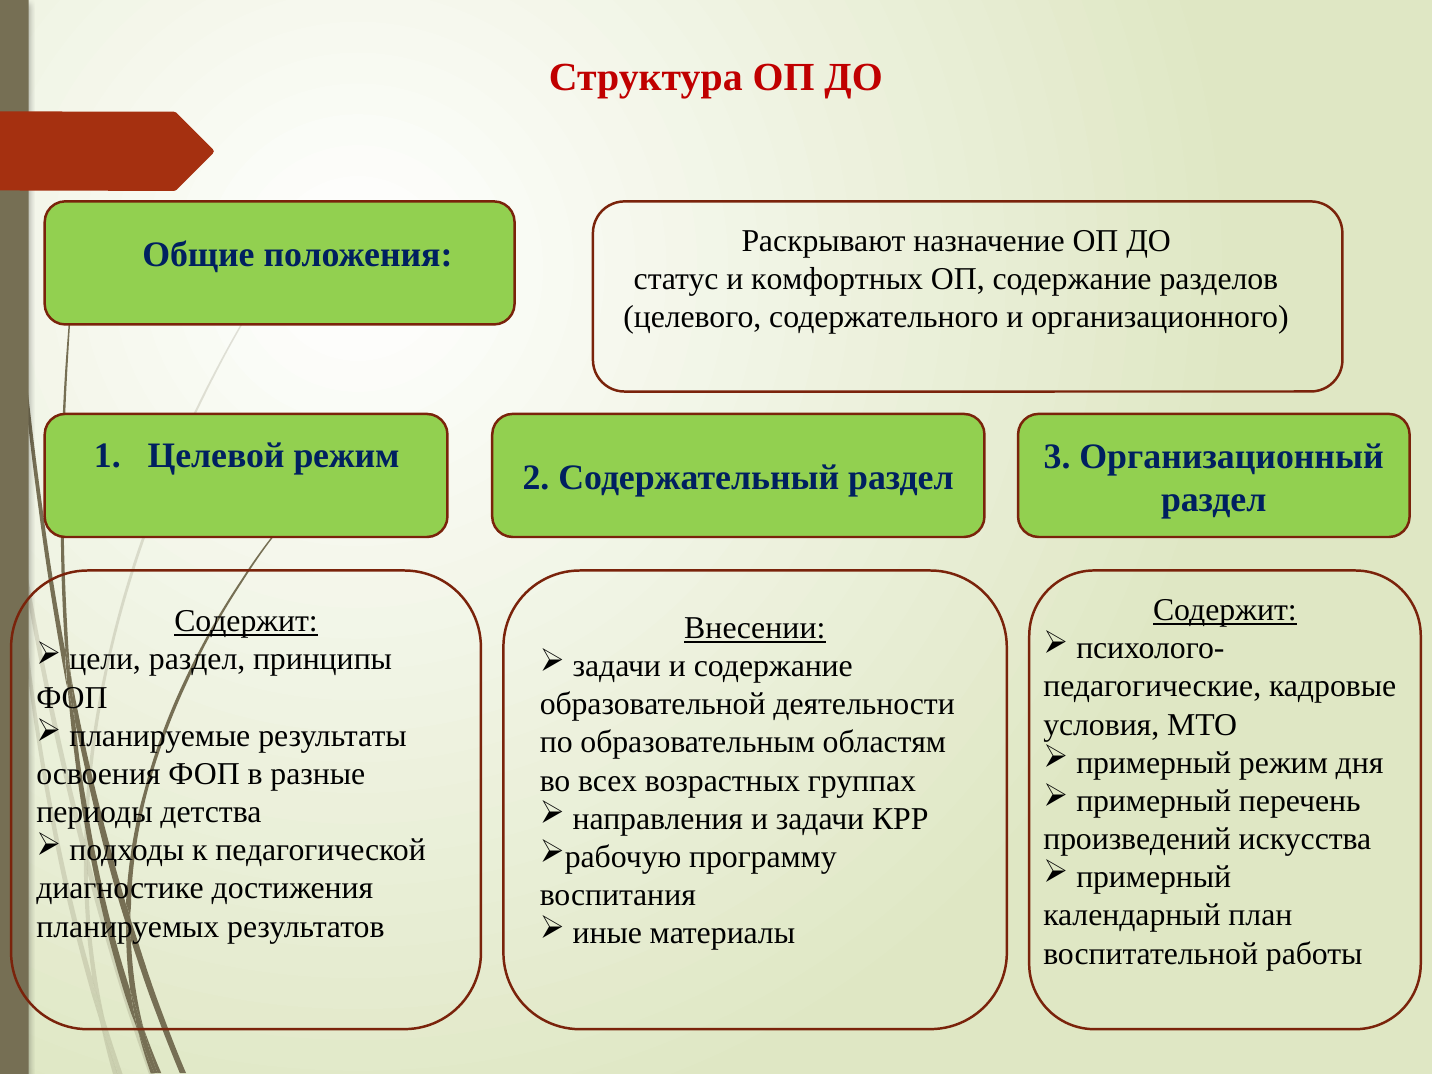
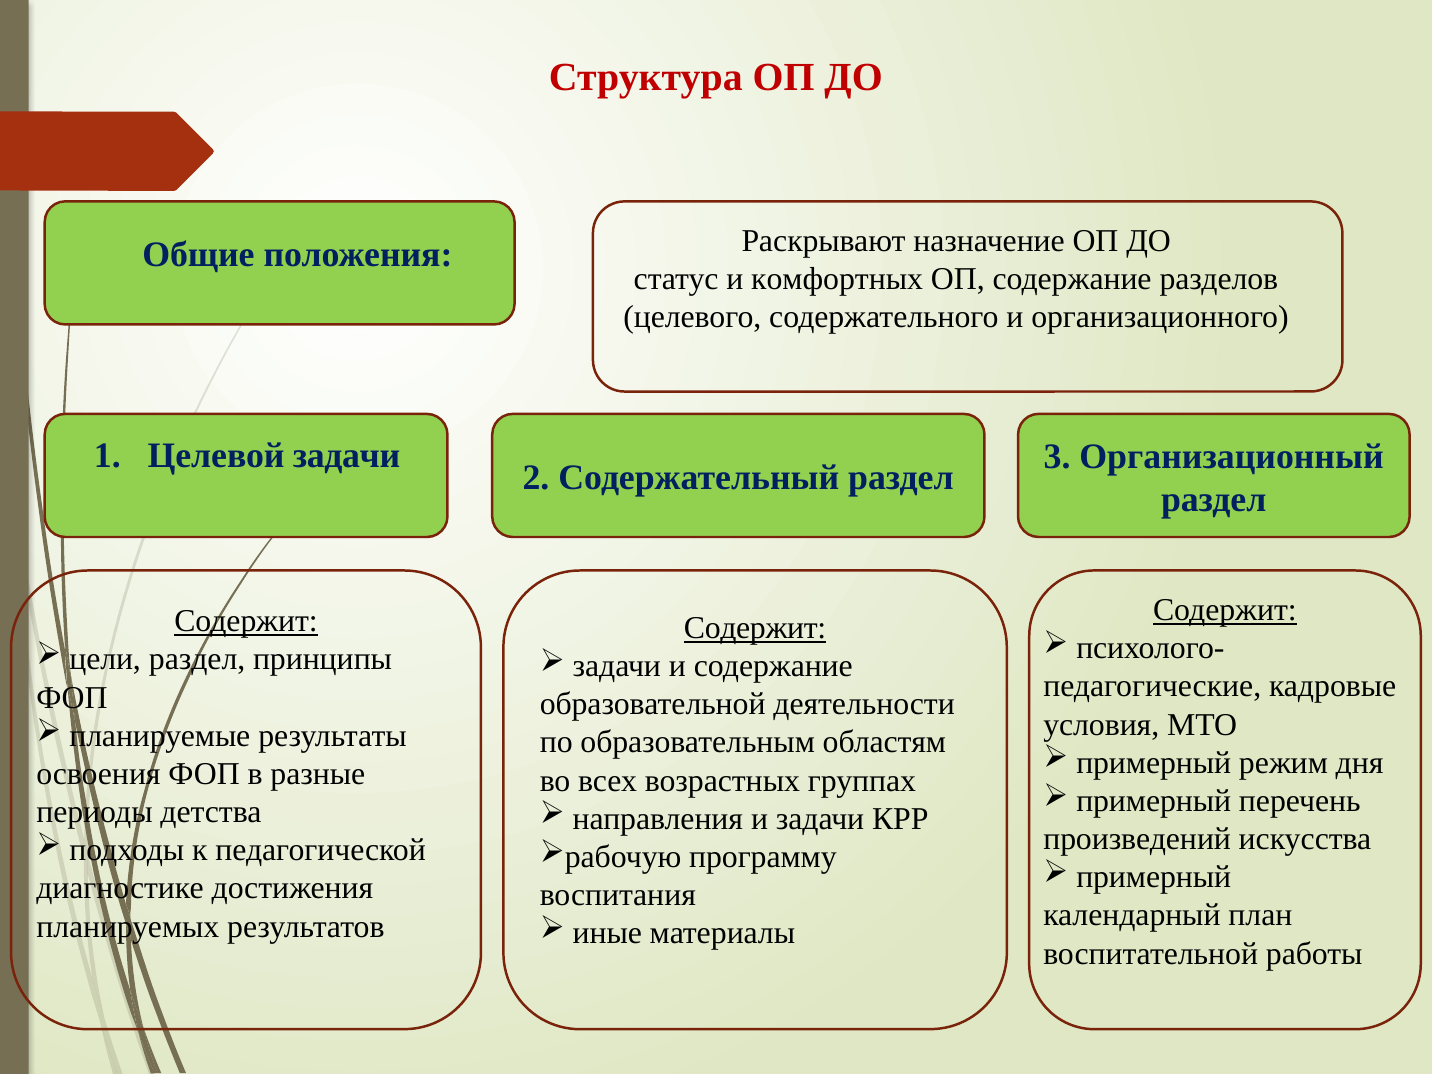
Целевой режим: режим -> задачи
Внесении at (755, 628): Внесении -> Содержит
